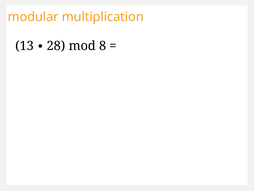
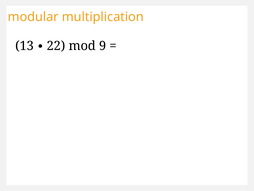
8: 8 -> 9
28: 28 -> 22
